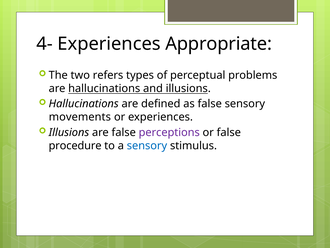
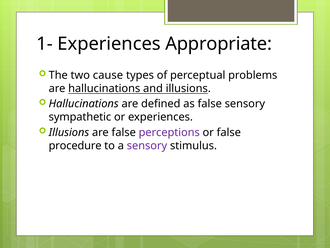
4-: 4- -> 1-
refers: refers -> cause
movements: movements -> sympathetic
sensory at (147, 145) colour: blue -> purple
